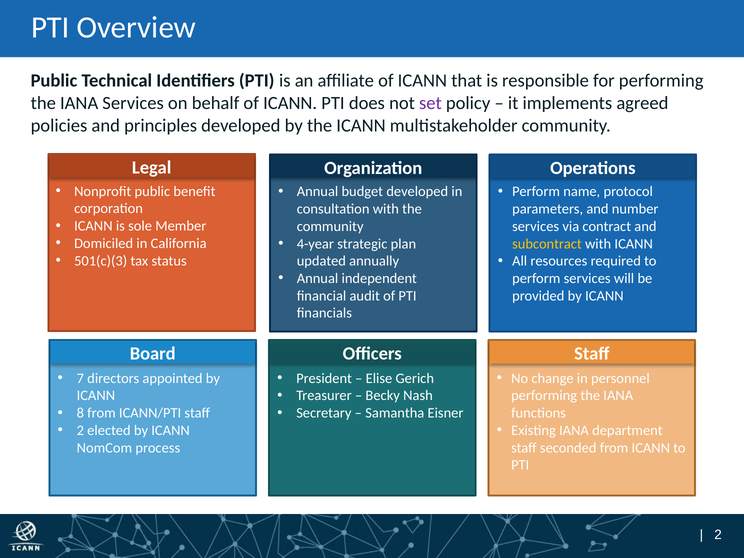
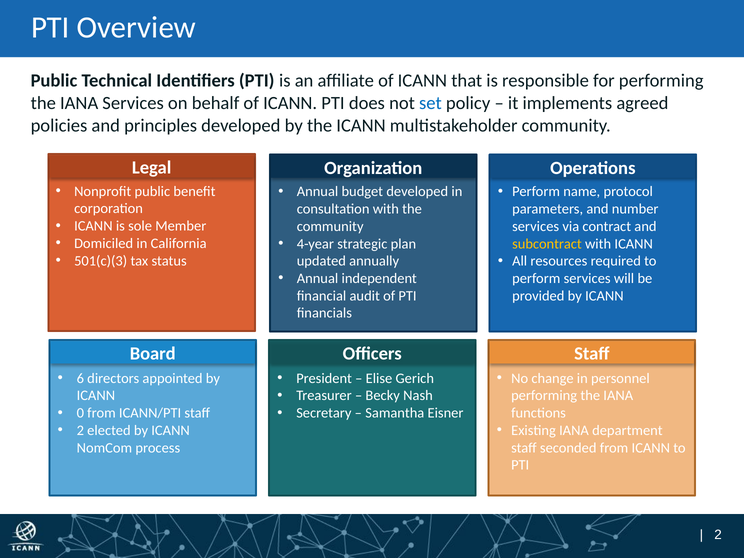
set colour: purple -> blue
7: 7 -> 6
8: 8 -> 0
